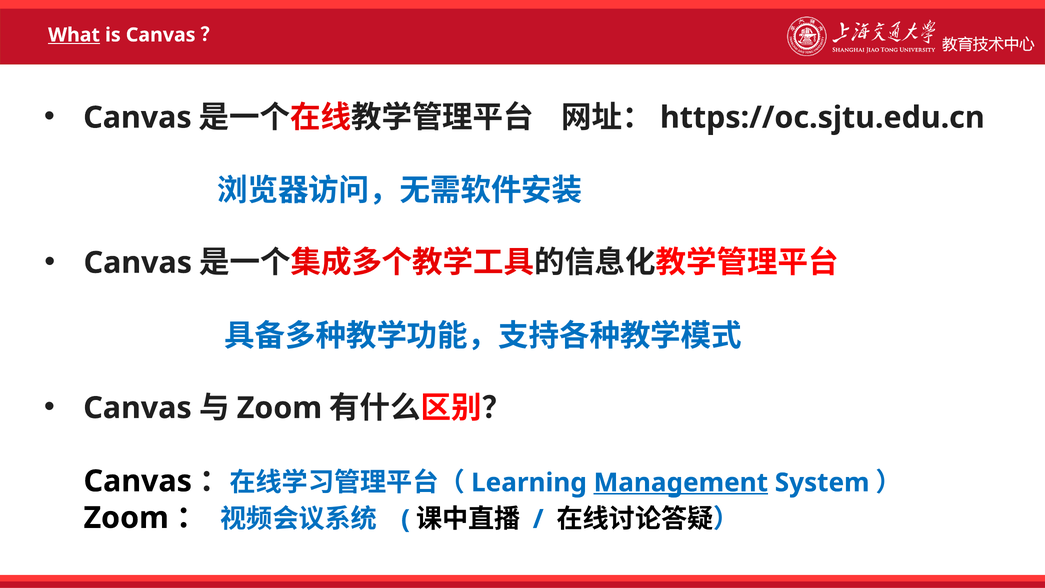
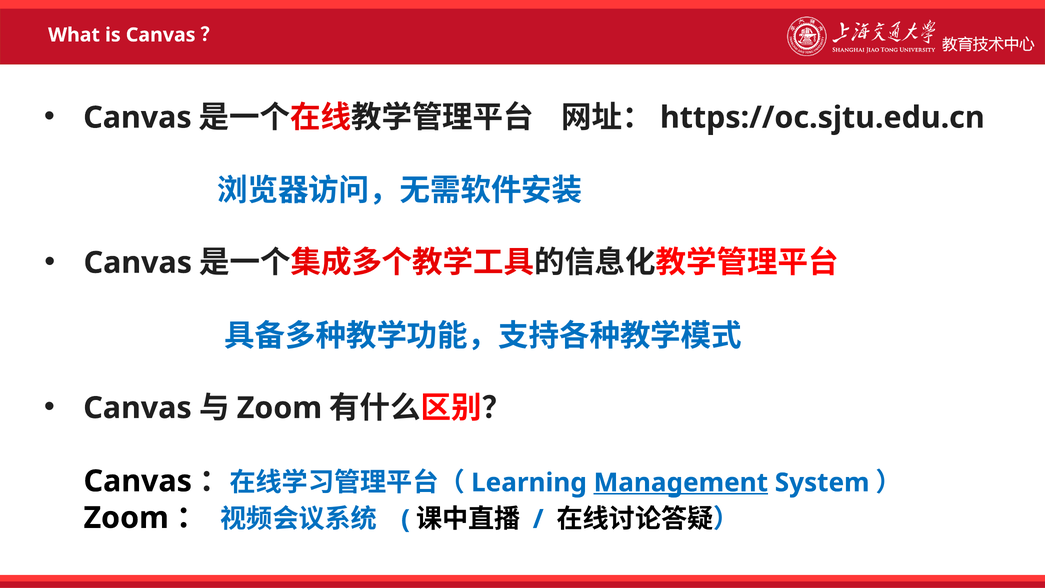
What underline: present -> none
